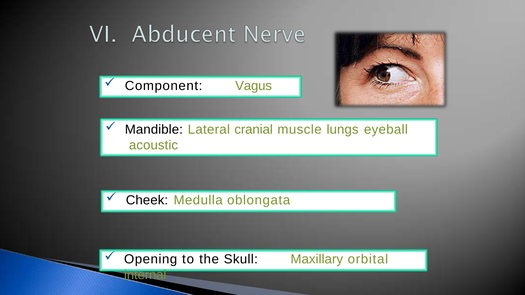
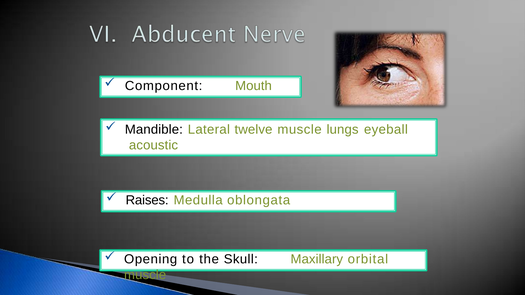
Vagus: Vagus -> Mouth
cranial: cranial -> twelve
Cheek: Cheek -> Raises
internal at (145, 275): internal -> muscle
